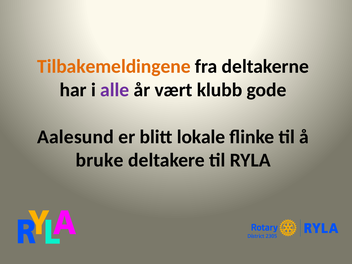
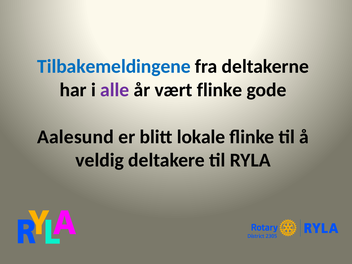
Tilbakemeldingene colour: orange -> blue
vært klubb: klubb -> flinke
bruke: bruke -> veldig
